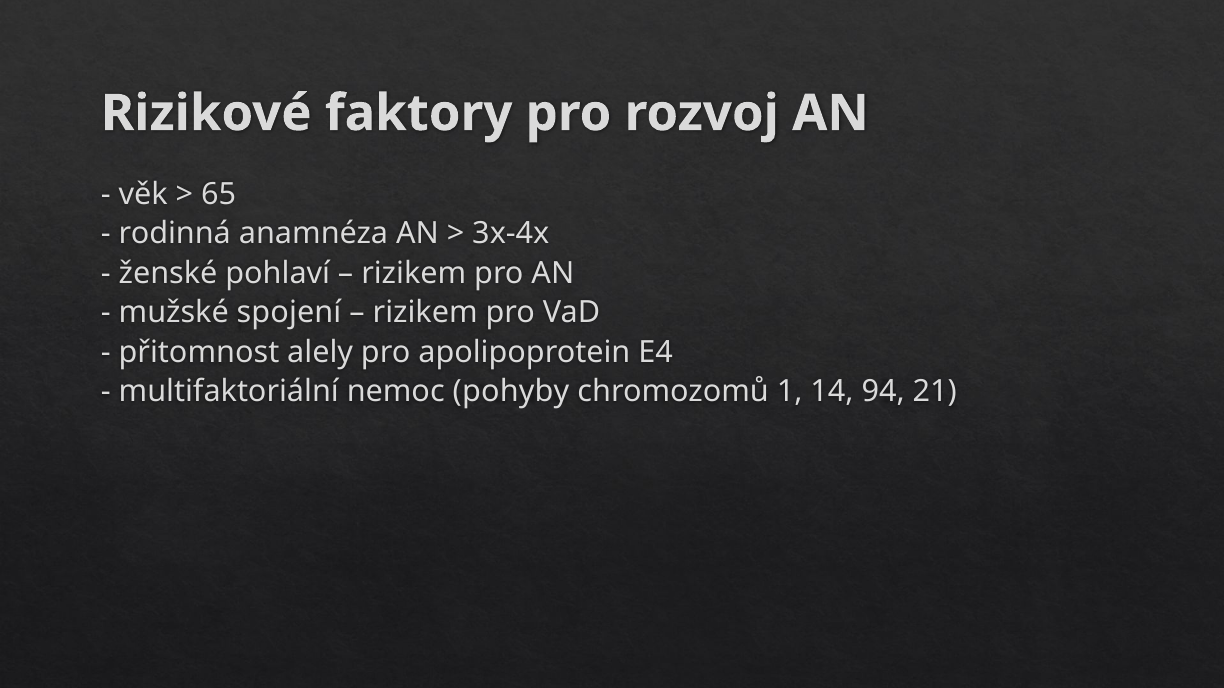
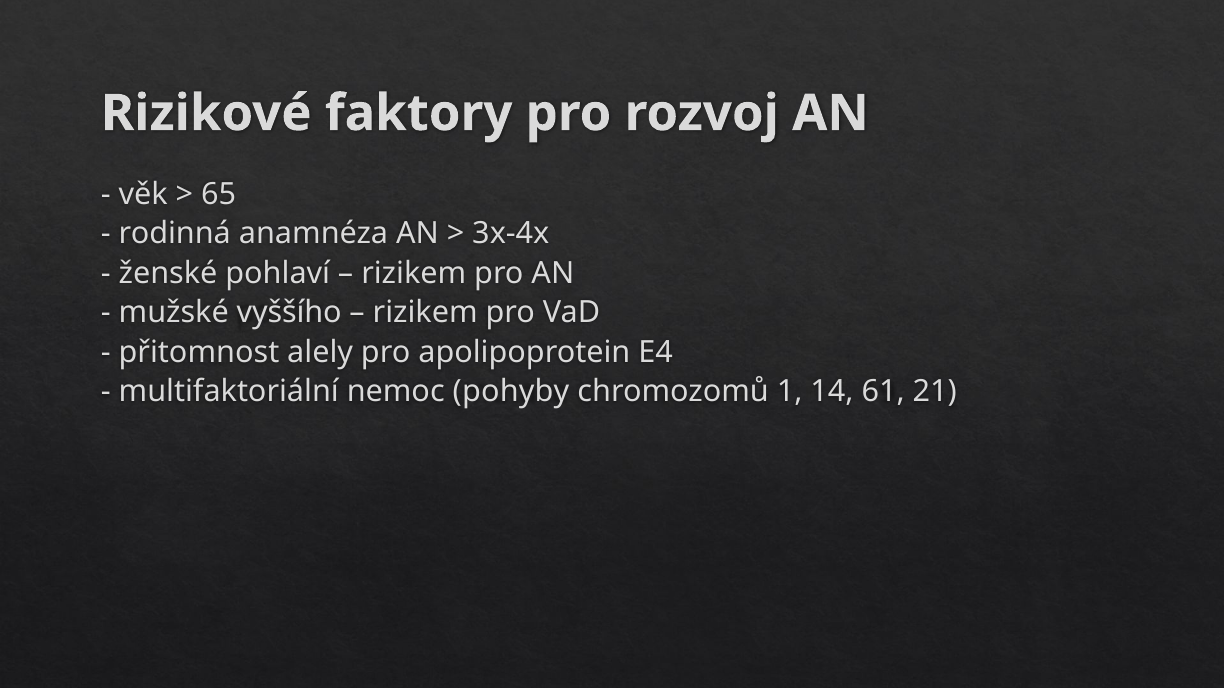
spojení: spojení -> vyššího
94: 94 -> 61
